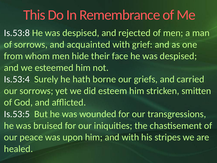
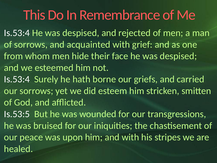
Is.53:8 at (17, 33): Is.53:8 -> Is.53:4
